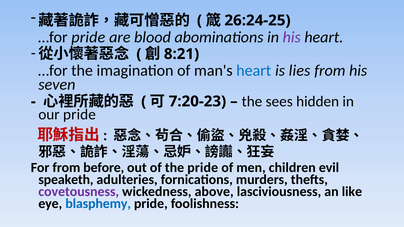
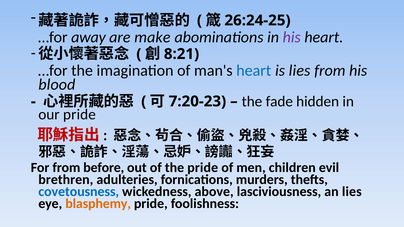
…for pride: pride -> away
blood: blood -> make
seven: seven -> blood
sees: sees -> fade
speaketh: speaketh -> brethren
covetousness colour: purple -> blue
an like: like -> lies
blasphemy colour: blue -> orange
